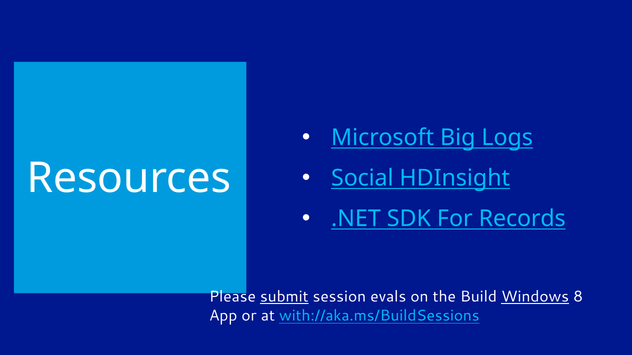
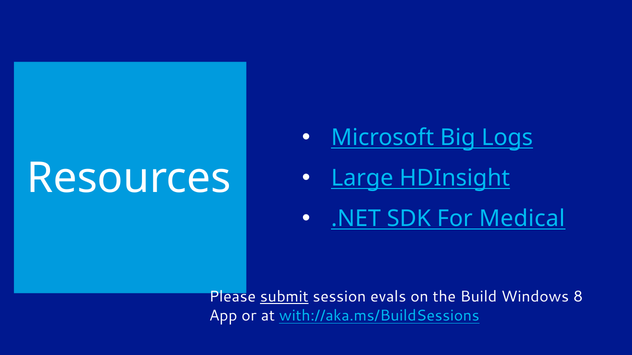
Social: Social -> Large
Records: Records -> Medical
Windows underline: present -> none
